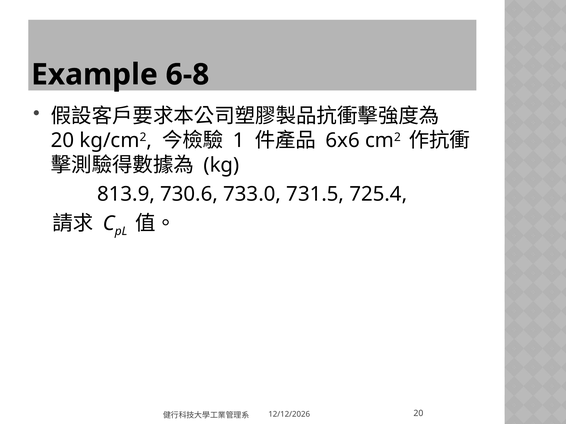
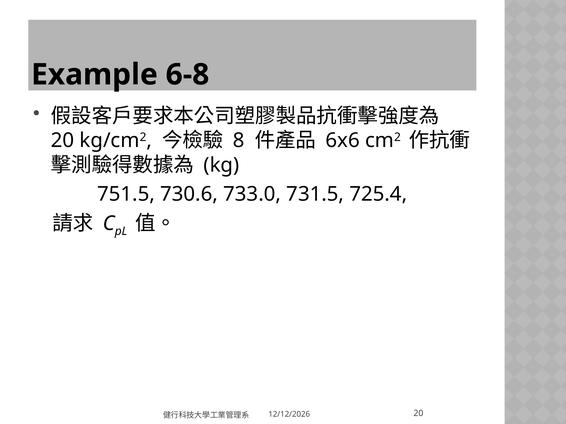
1: 1 -> 8
813.9: 813.9 -> 751.5
